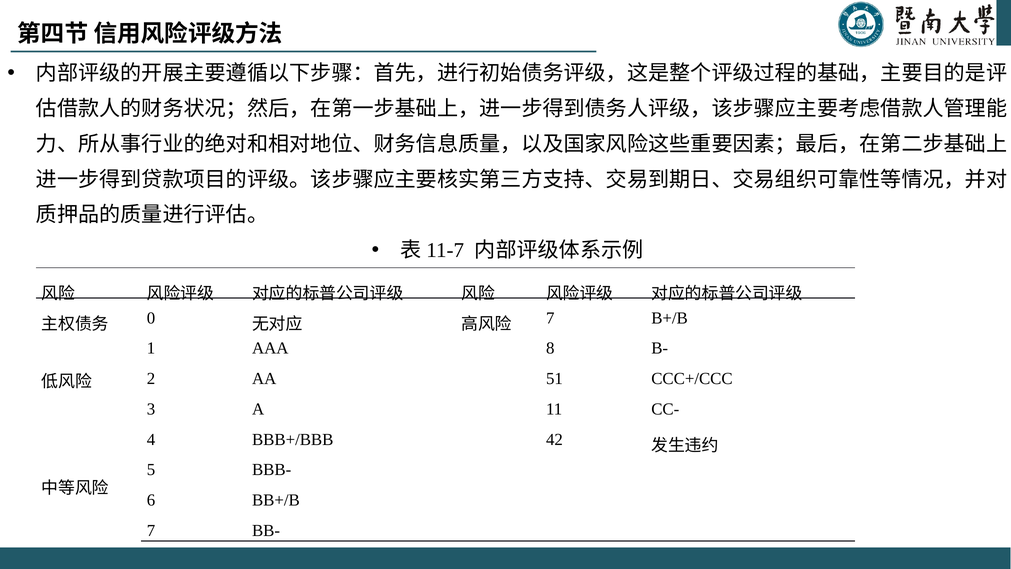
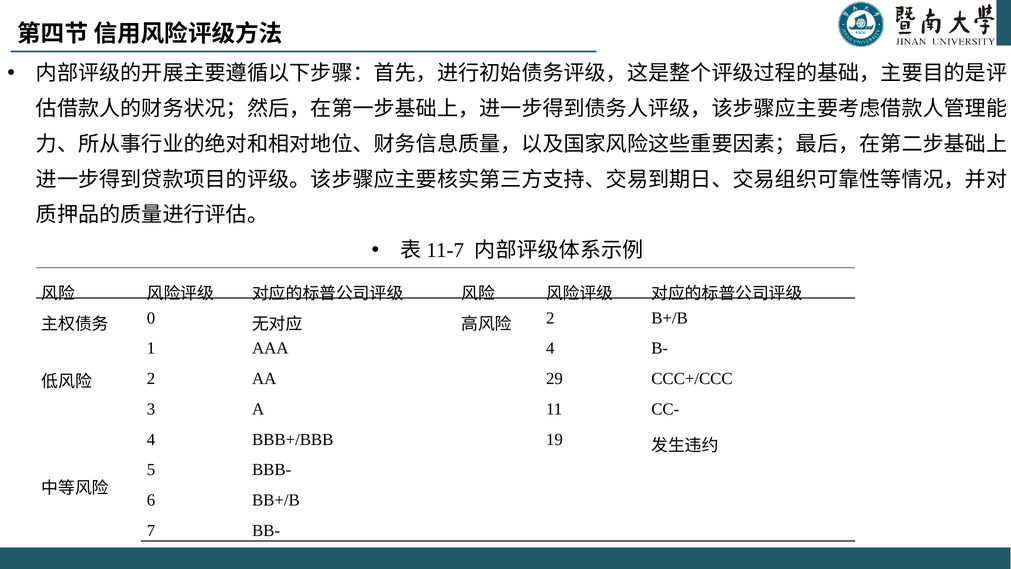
7 at (550, 318): 7 -> 2
AAA 8: 8 -> 4
51: 51 -> 29
42: 42 -> 19
